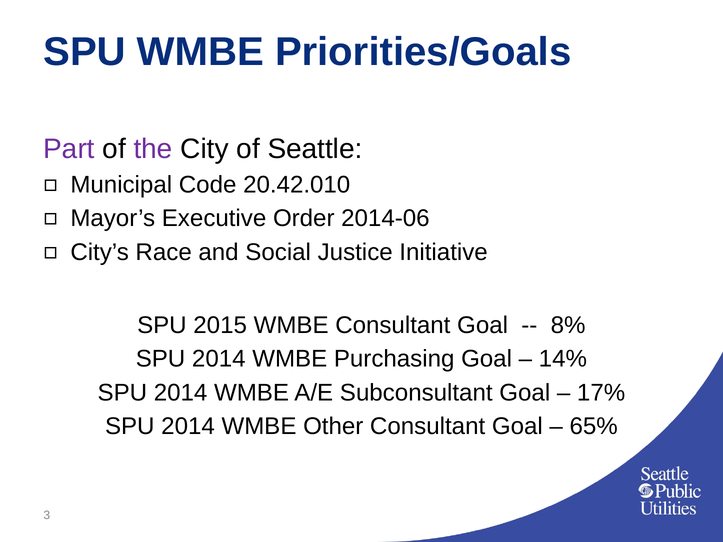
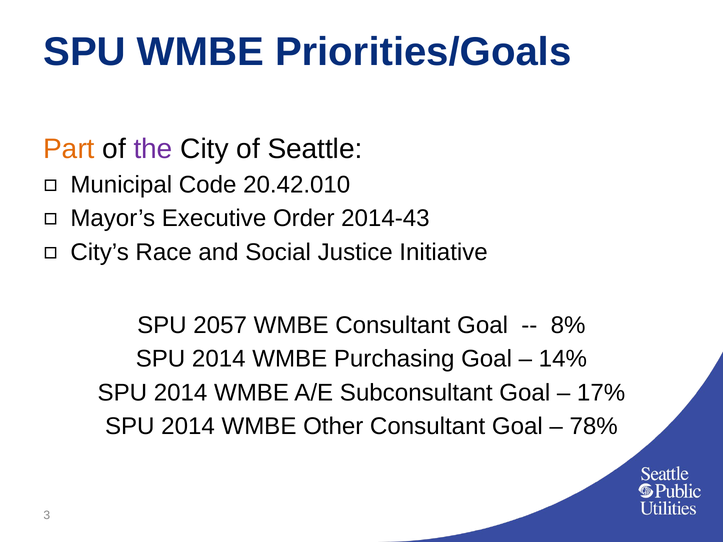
Part colour: purple -> orange
2014-06: 2014-06 -> 2014-43
2015: 2015 -> 2057
65%: 65% -> 78%
